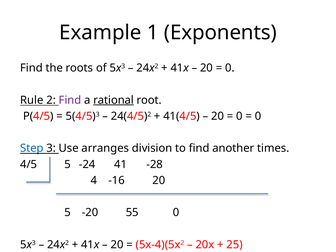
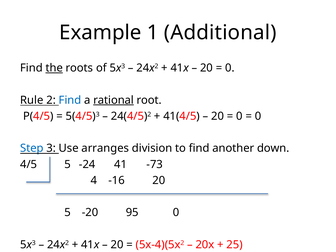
Exponents: Exponents -> Additional
the underline: none -> present
Find at (70, 100) colour: purple -> blue
times: times -> down
-28: -28 -> -73
55: 55 -> 95
